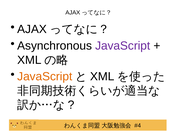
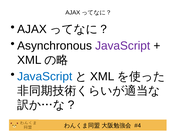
JavaScript at (45, 76) colour: orange -> blue
